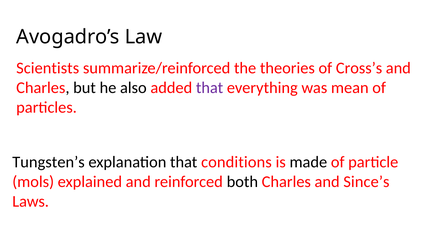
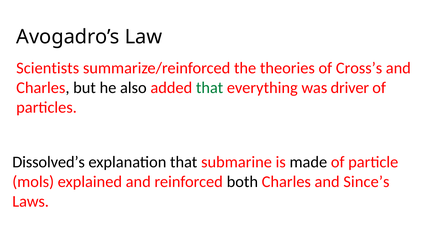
that at (210, 88) colour: purple -> green
mean: mean -> driver
Tungsten’s: Tungsten’s -> Dissolved’s
conditions: conditions -> submarine
